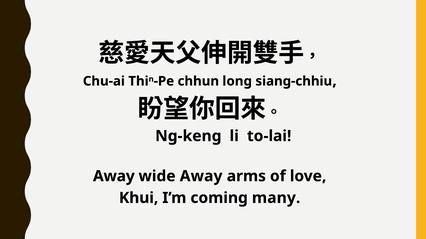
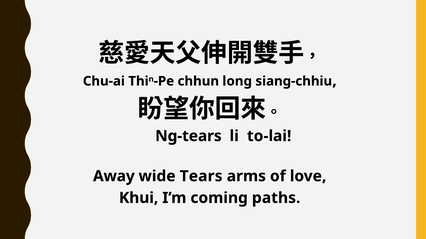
Ng-keng: Ng-keng -> Ng-tears
wide Away: Away -> Tears
many: many -> paths
